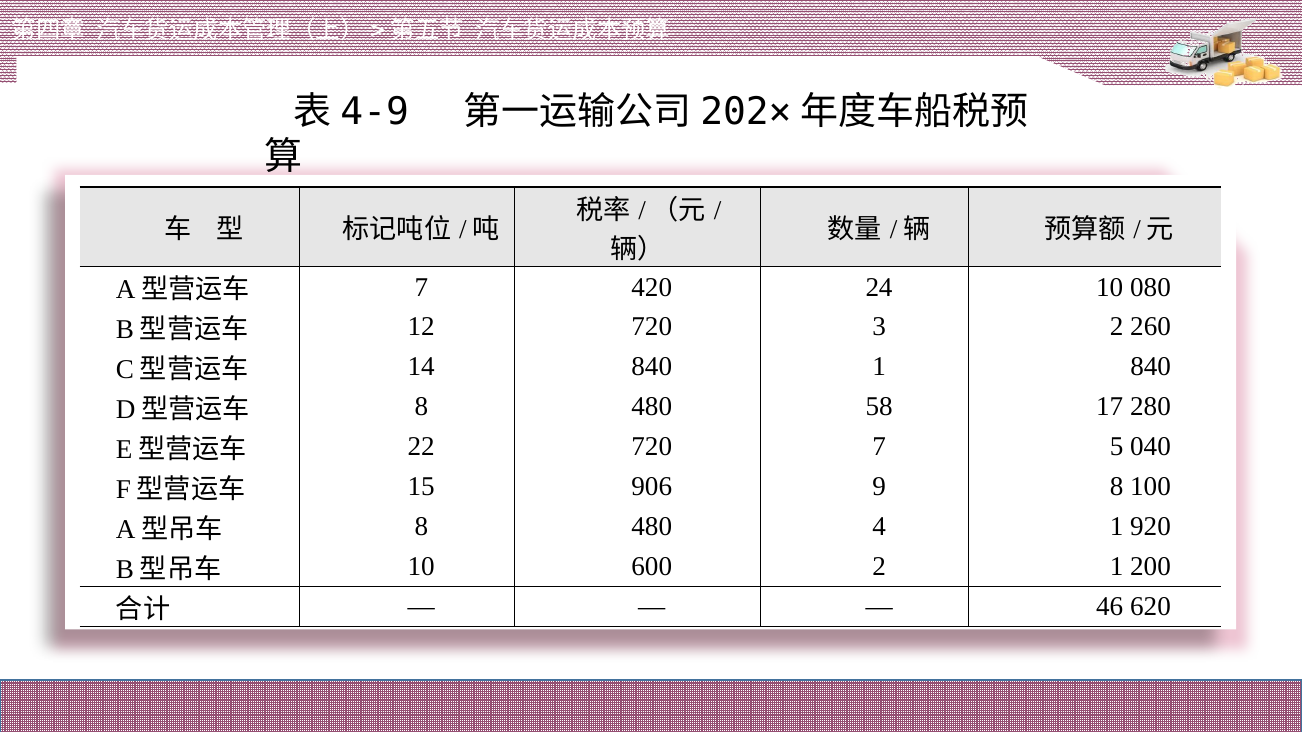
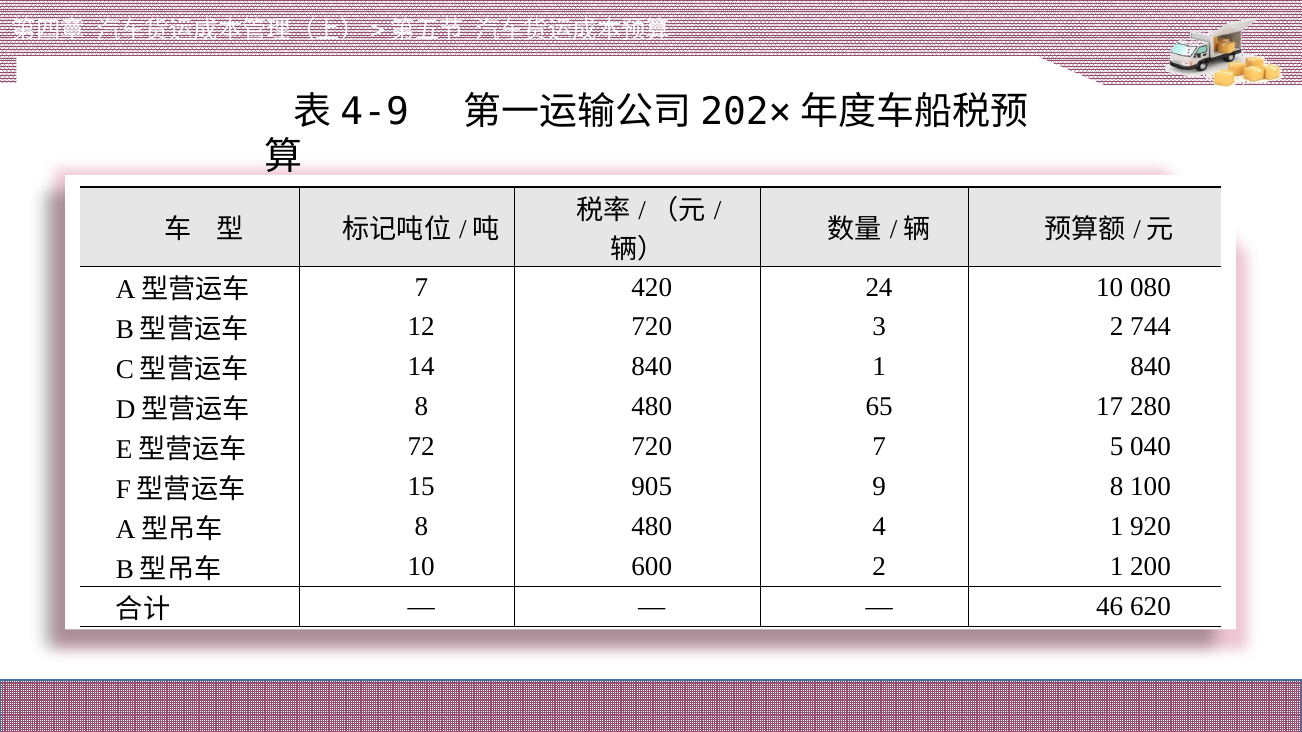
260: 260 -> 744
58: 58 -> 65
22: 22 -> 72
906: 906 -> 905
